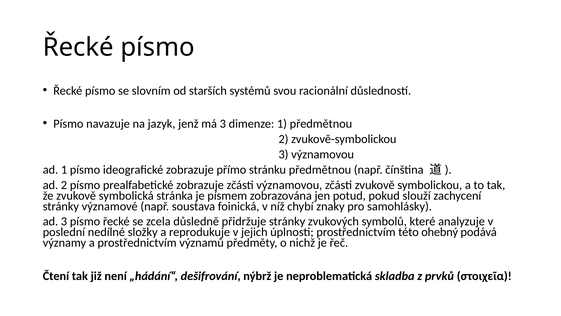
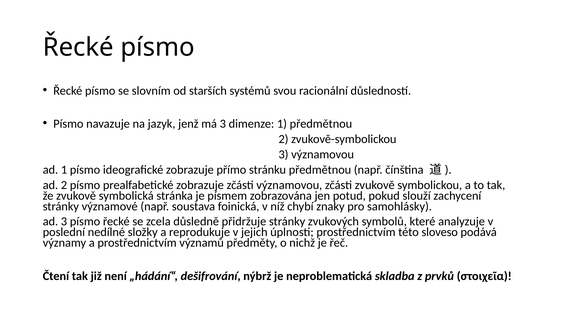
ohebný: ohebný -> sloveso
